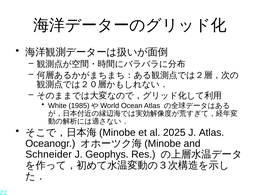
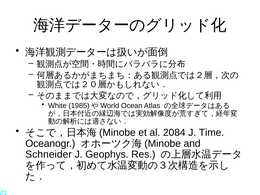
2025: 2025 -> 2084
J Atlas: Atlas -> Time
